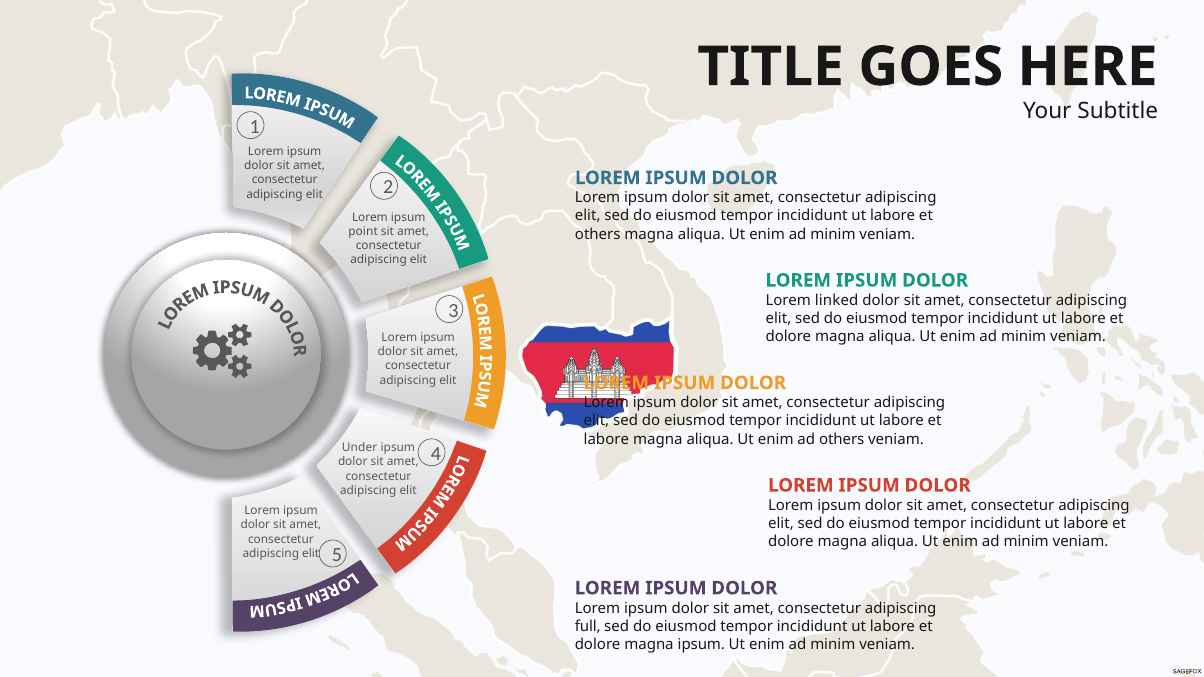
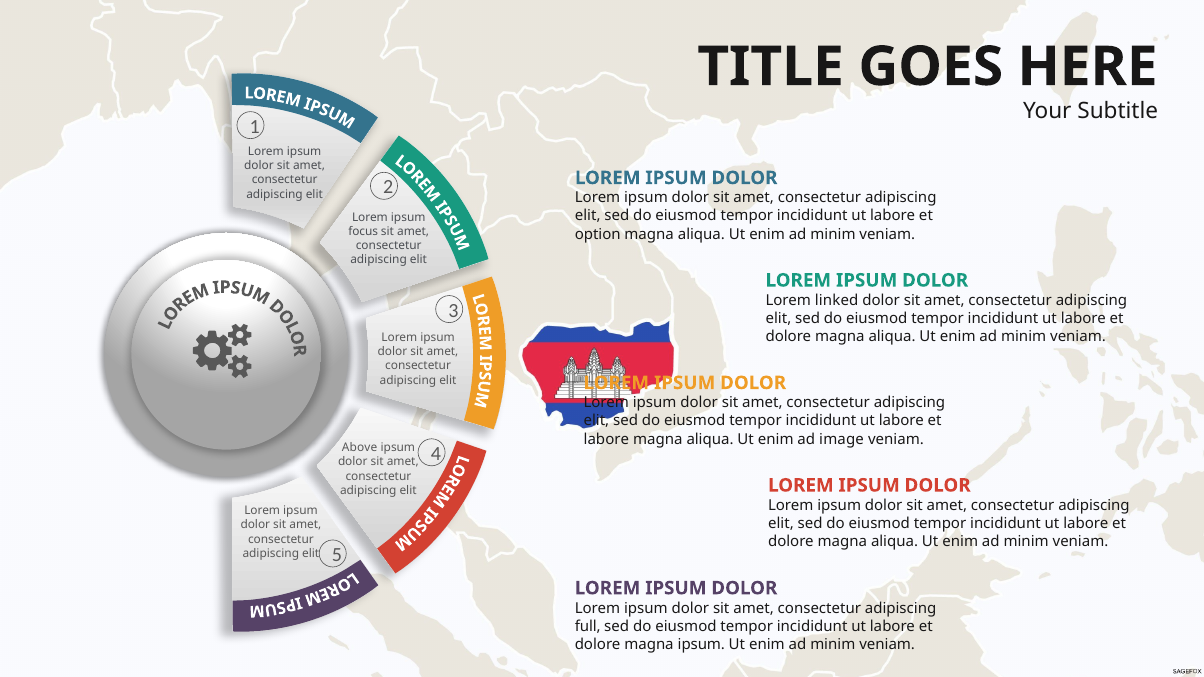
point: point -> focus
others at (598, 234): others -> option
ad others: others -> image
Under: Under -> Above
